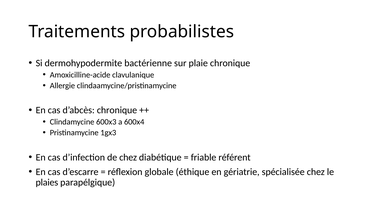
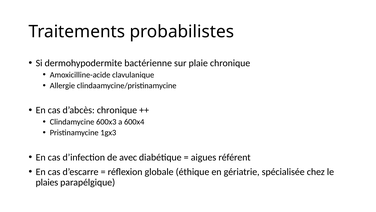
de chez: chez -> avec
friable: friable -> aigues
